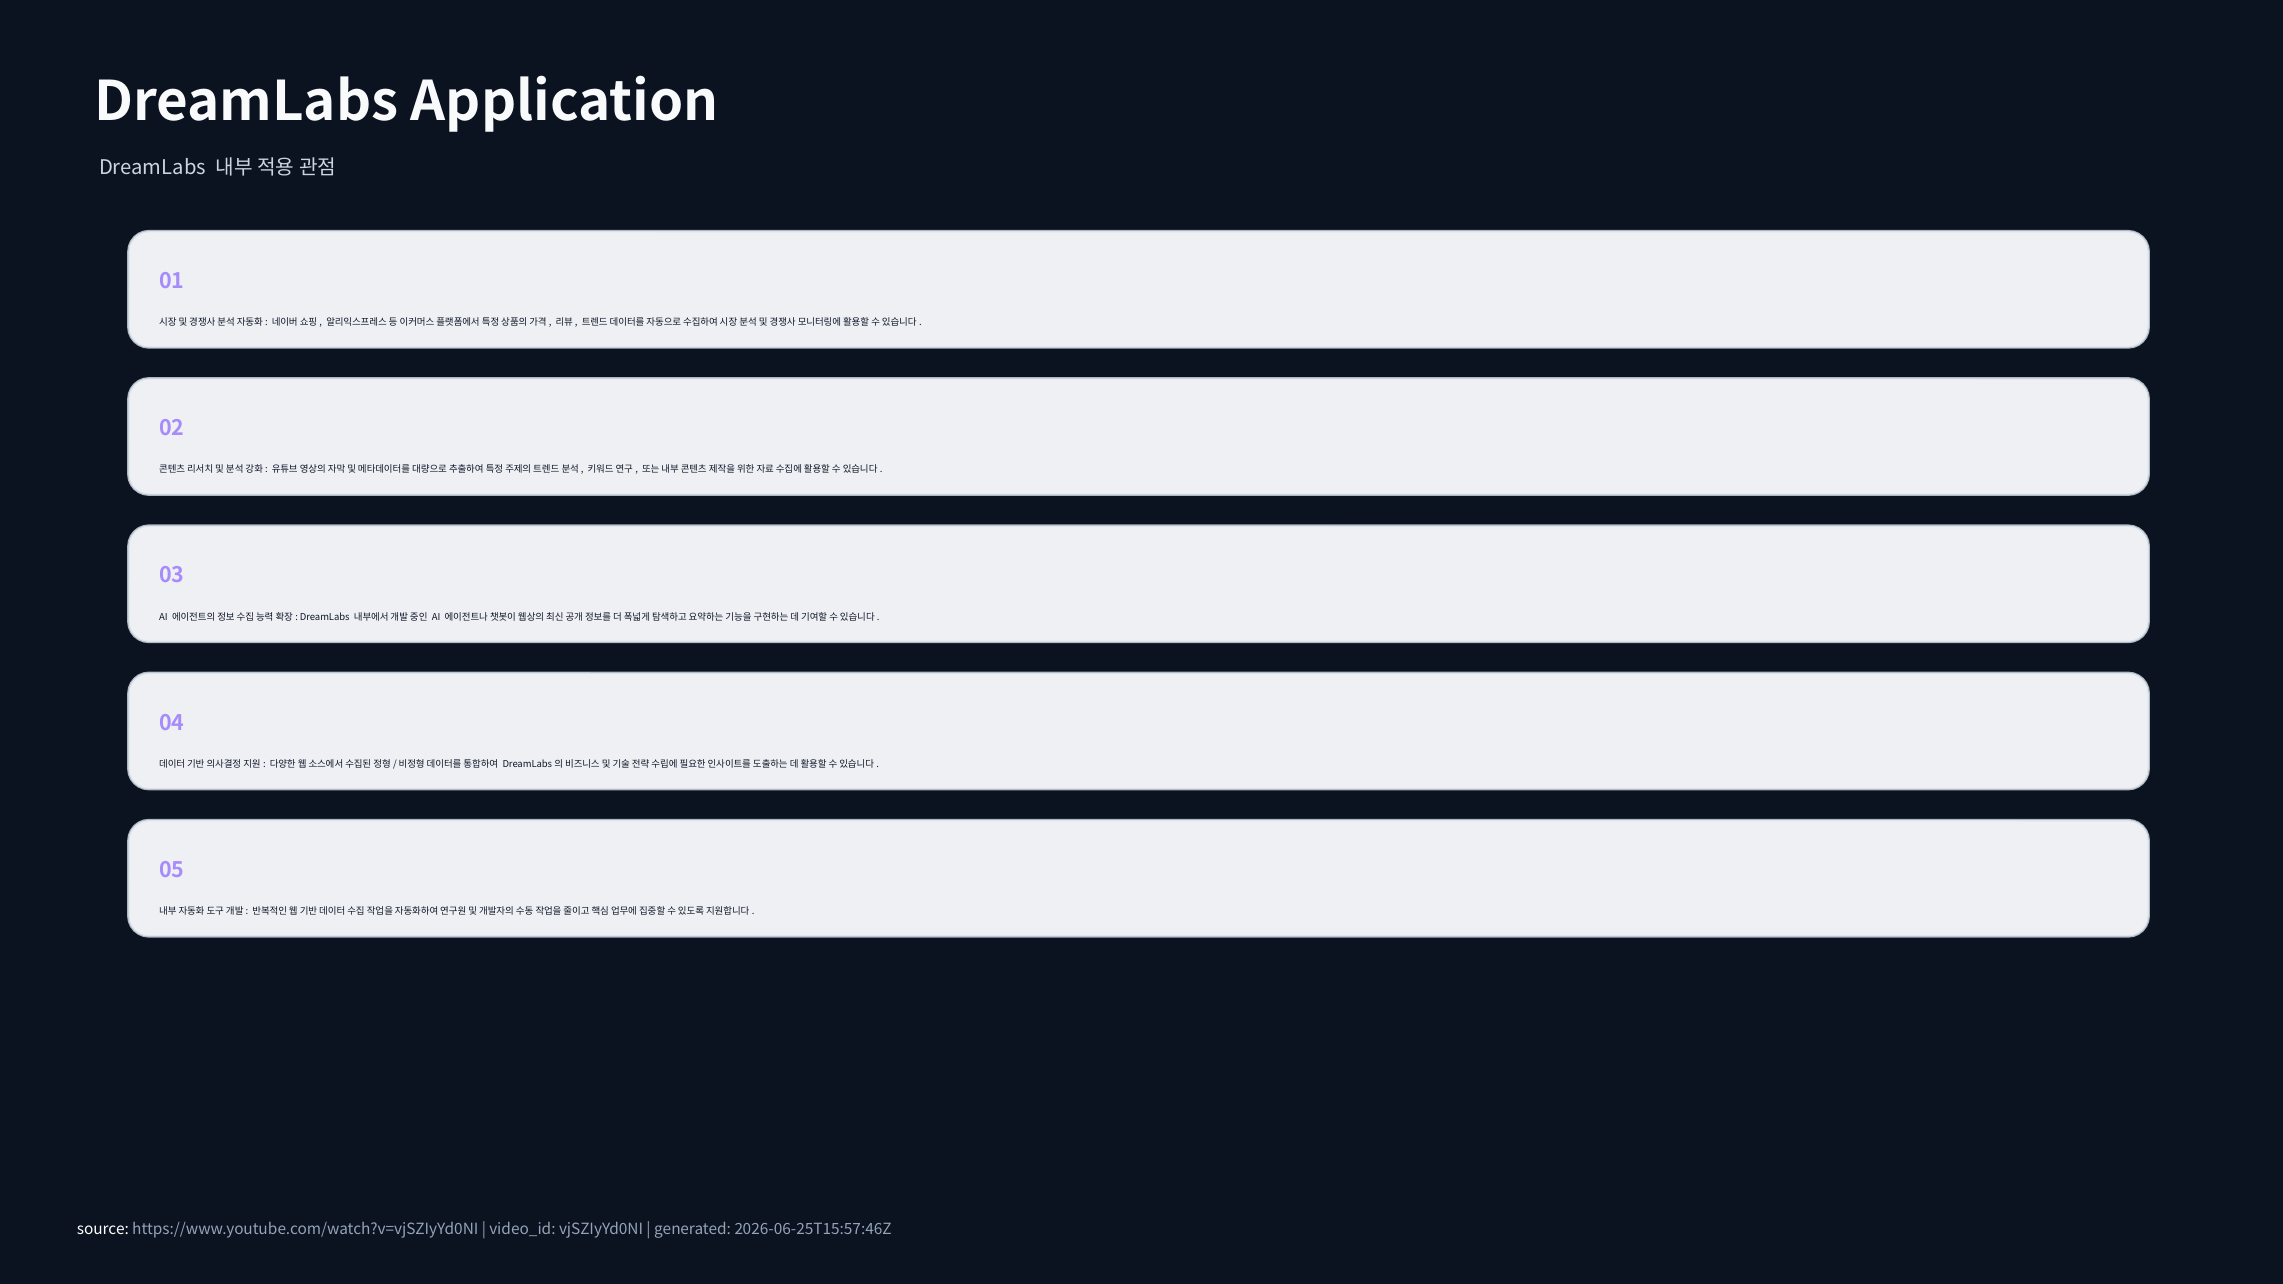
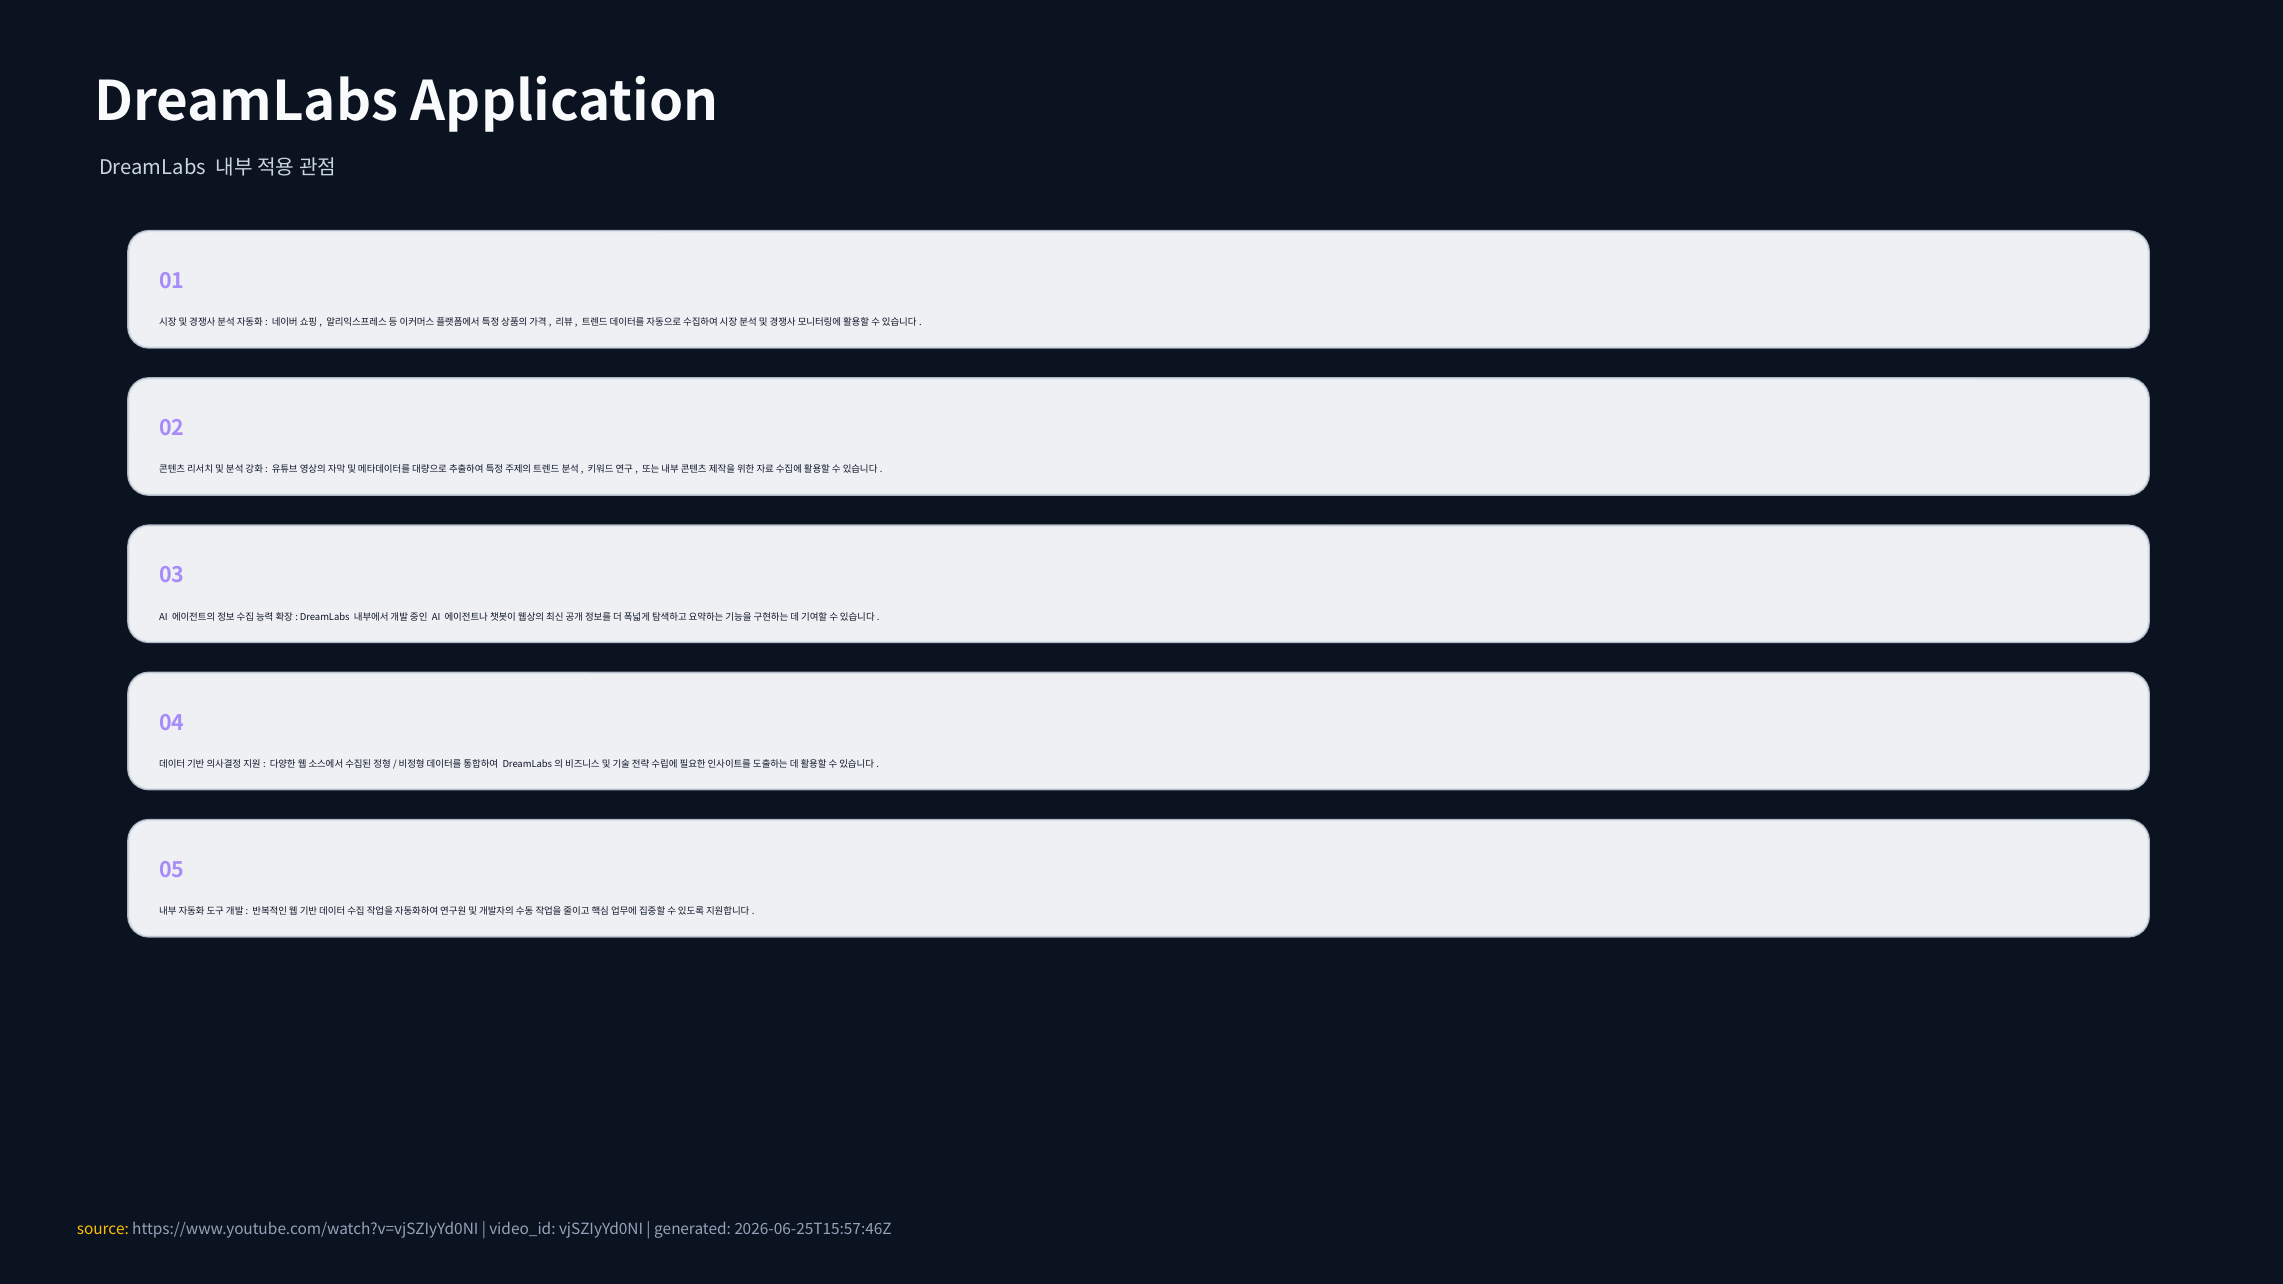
source colour: white -> yellow
